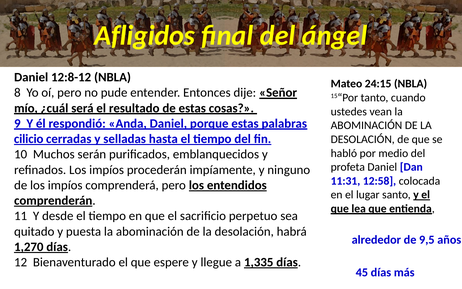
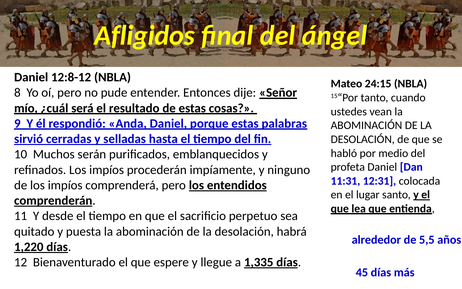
cilicio: cilicio -> sirvió
12:58: 12:58 -> 12:31
9,5: 9,5 -> 5,5
1,270: 1,270 -> 1,220
